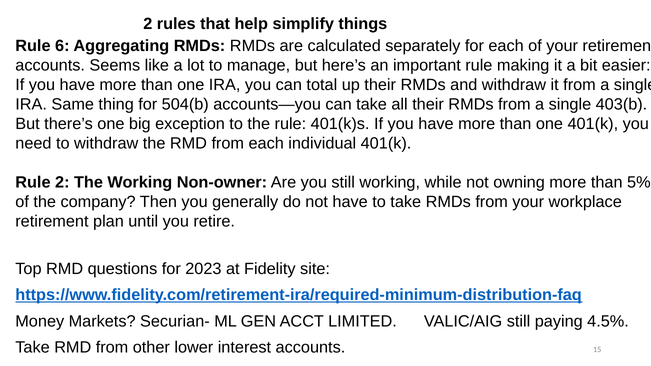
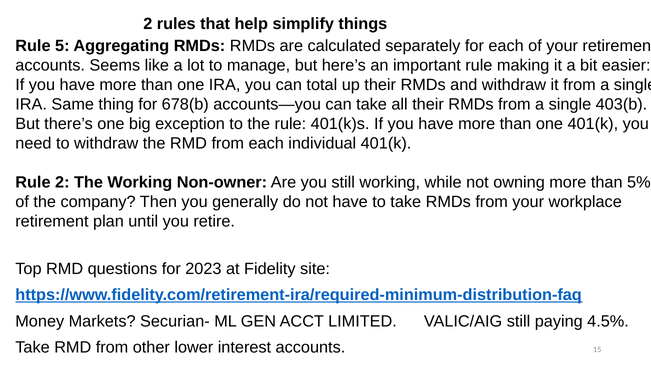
6: 6 -> 5
504(b: 504(b -> 678(b
